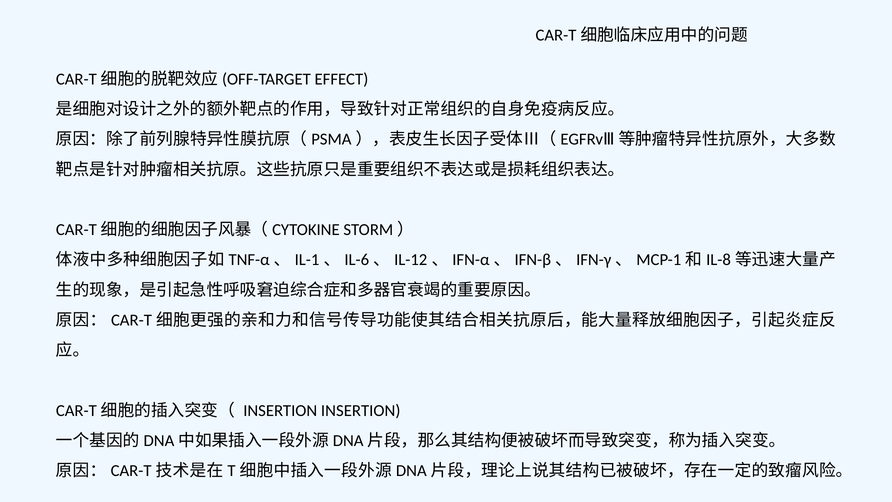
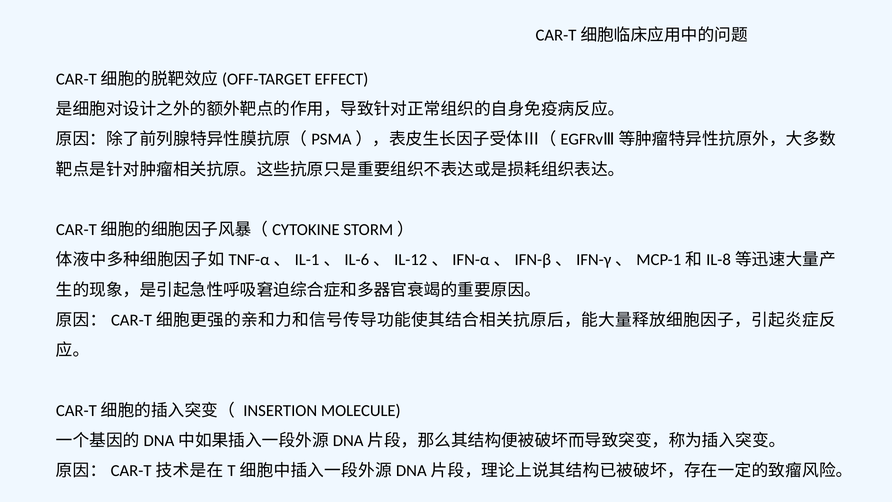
INSERTION INSERTION: INSERTION -> MOLECULE
